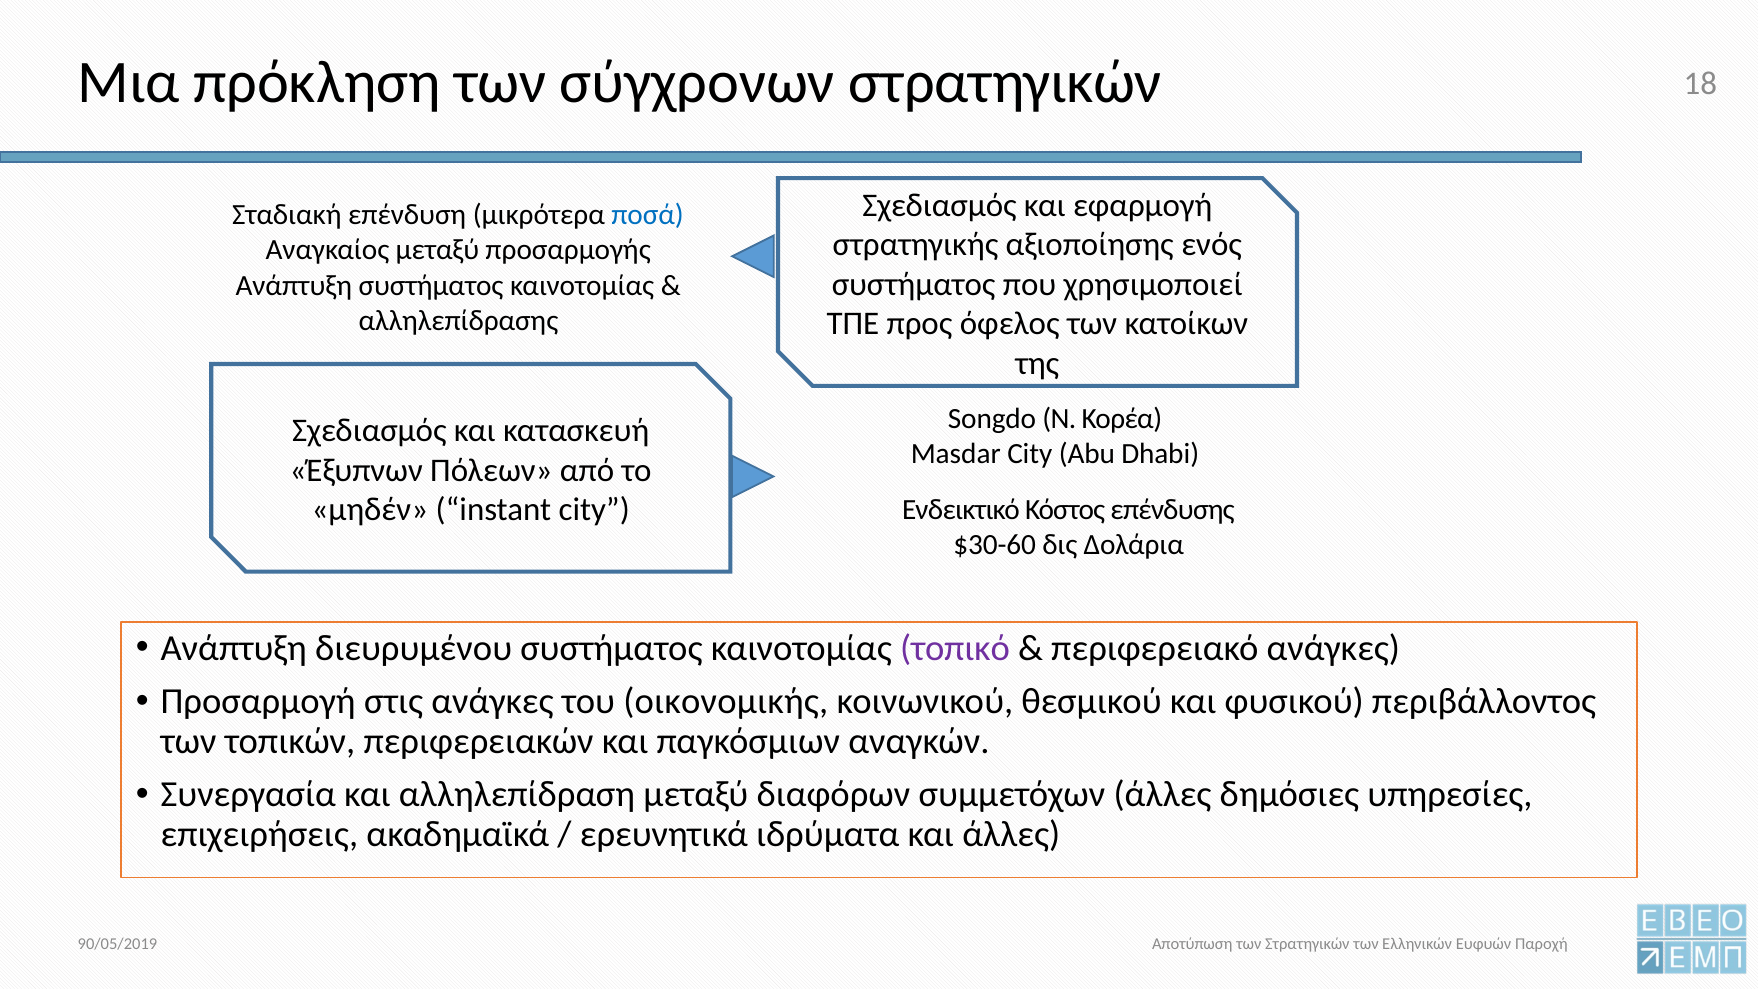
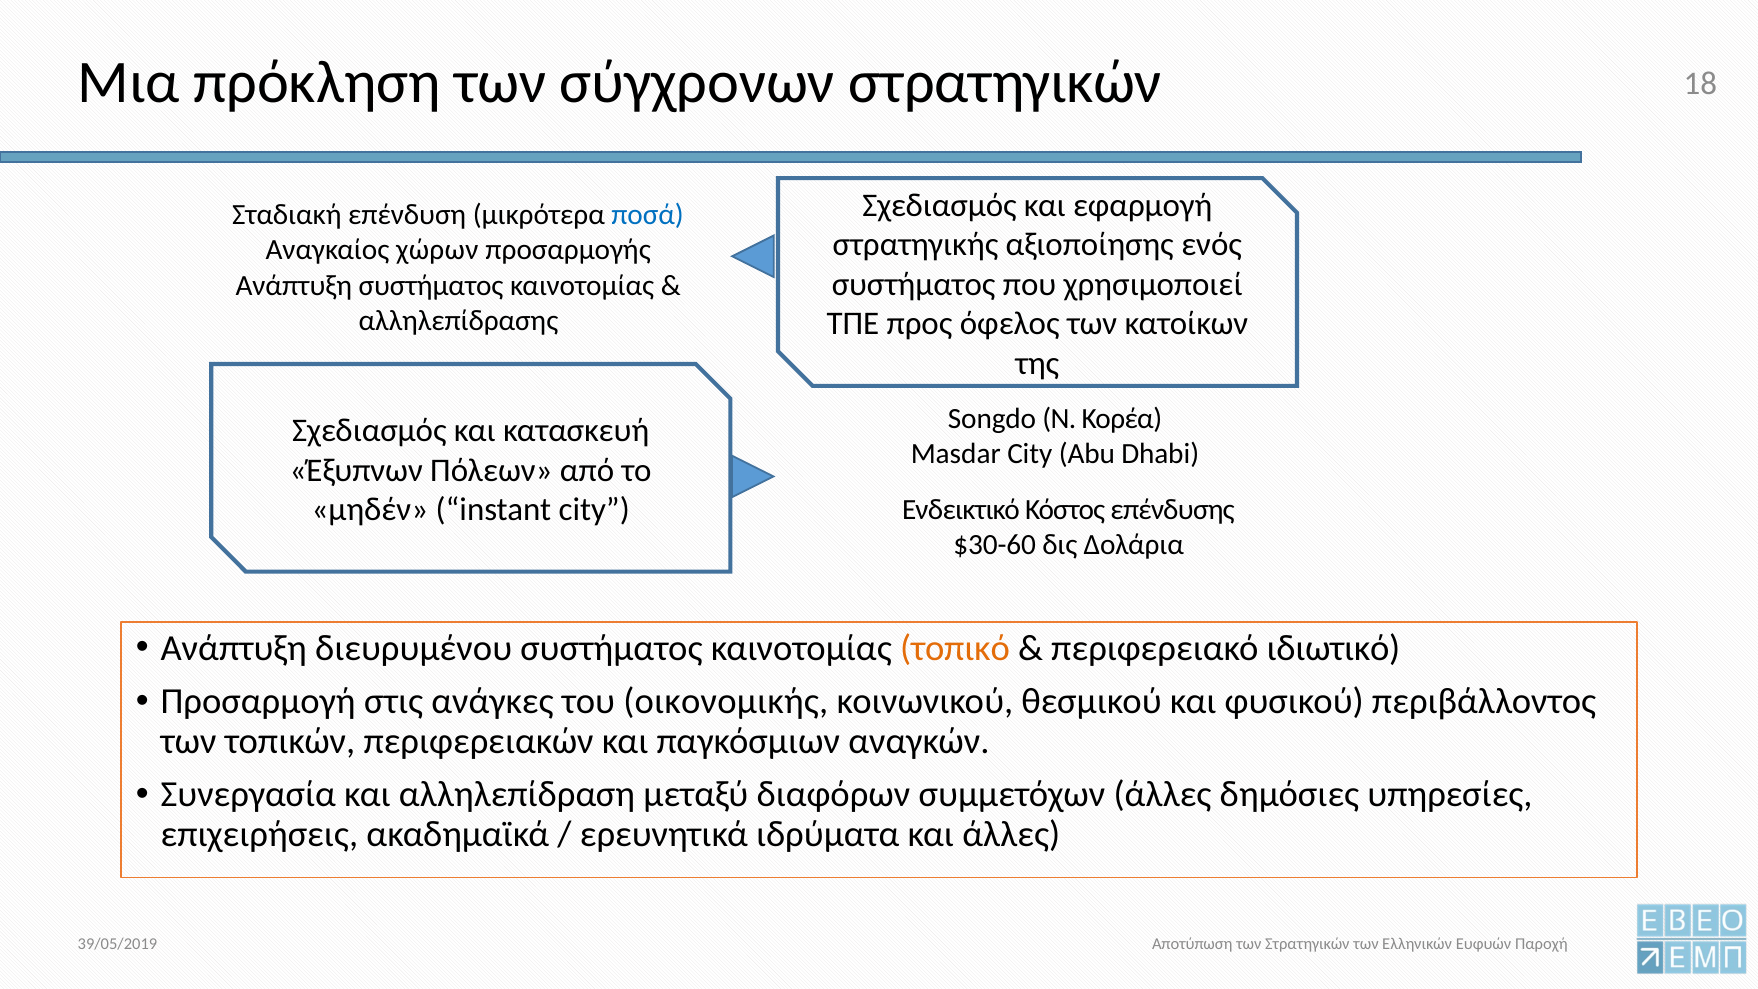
Αναγκαίος μεταξύ: μεταξύ -> χώρων
τοπικό colour: purple -> orange
περιφερειακό ανάγκες: ανάγκες -> ιδιωτικό
90/05/2019: 90/05/2019 -> 39/05/2019
